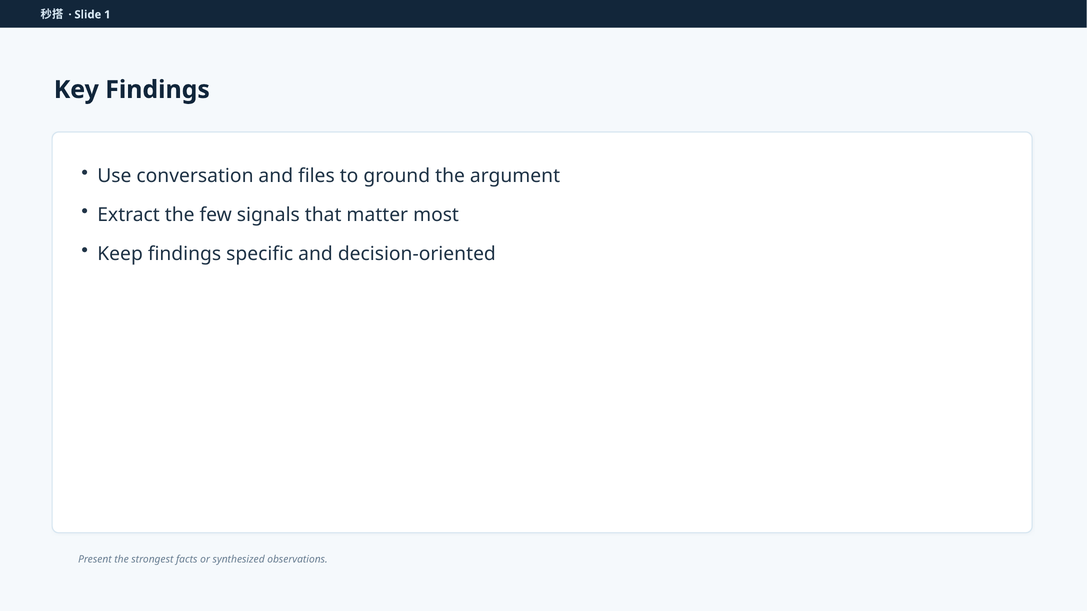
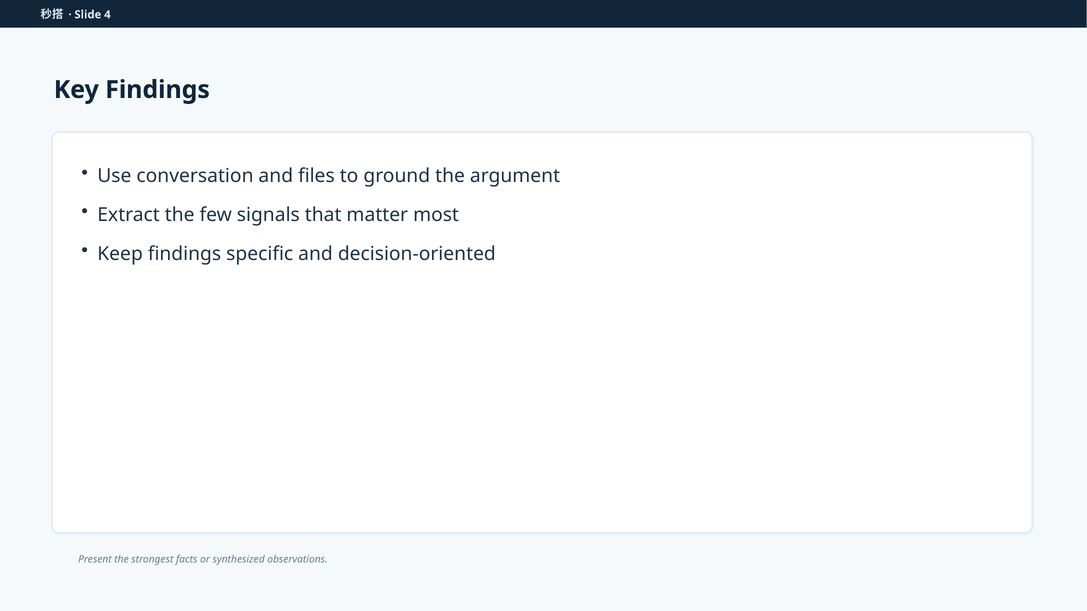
1: 1 -> 4
